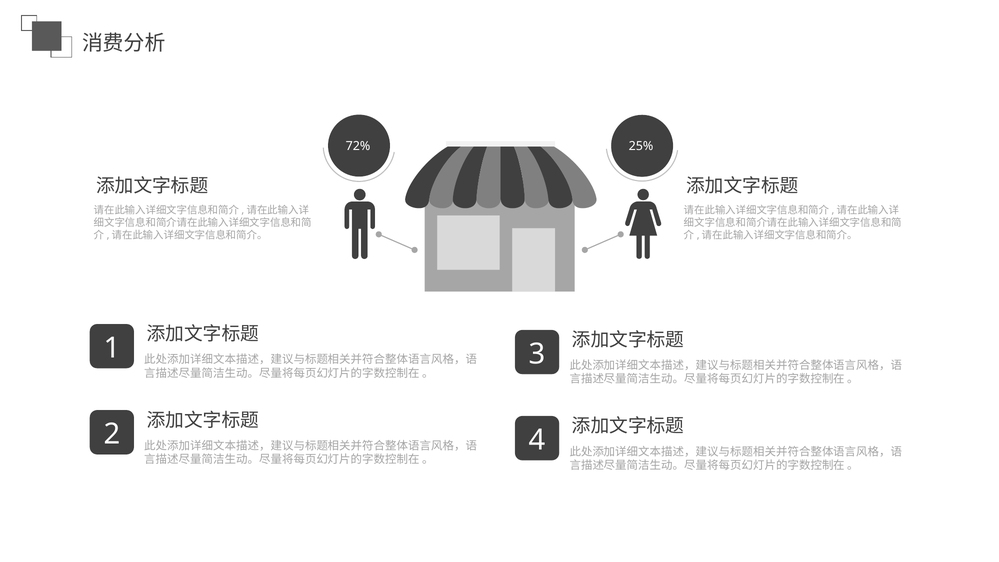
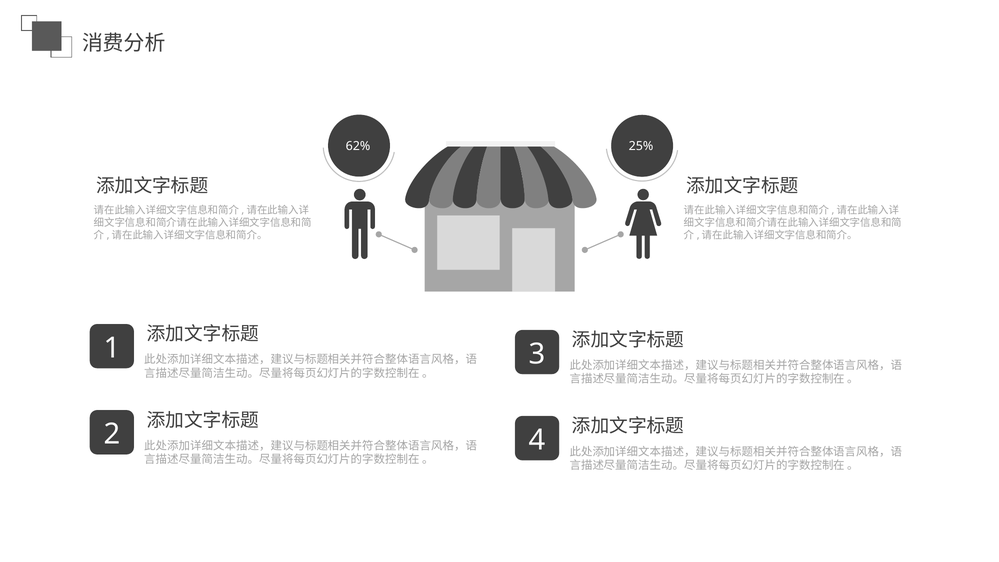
72%: 72% -> 62%
